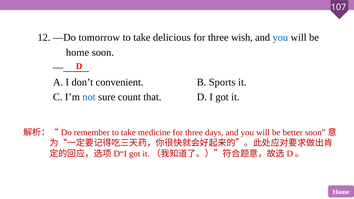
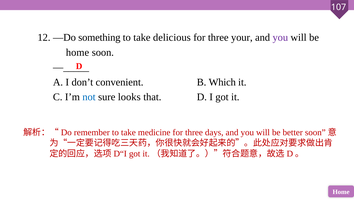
tomorrow: tomorrow -> something
wish: wish -> your
you at (280, 38) colour: blue -> purple
Sports: Sports -> Which
count: count -> looks
